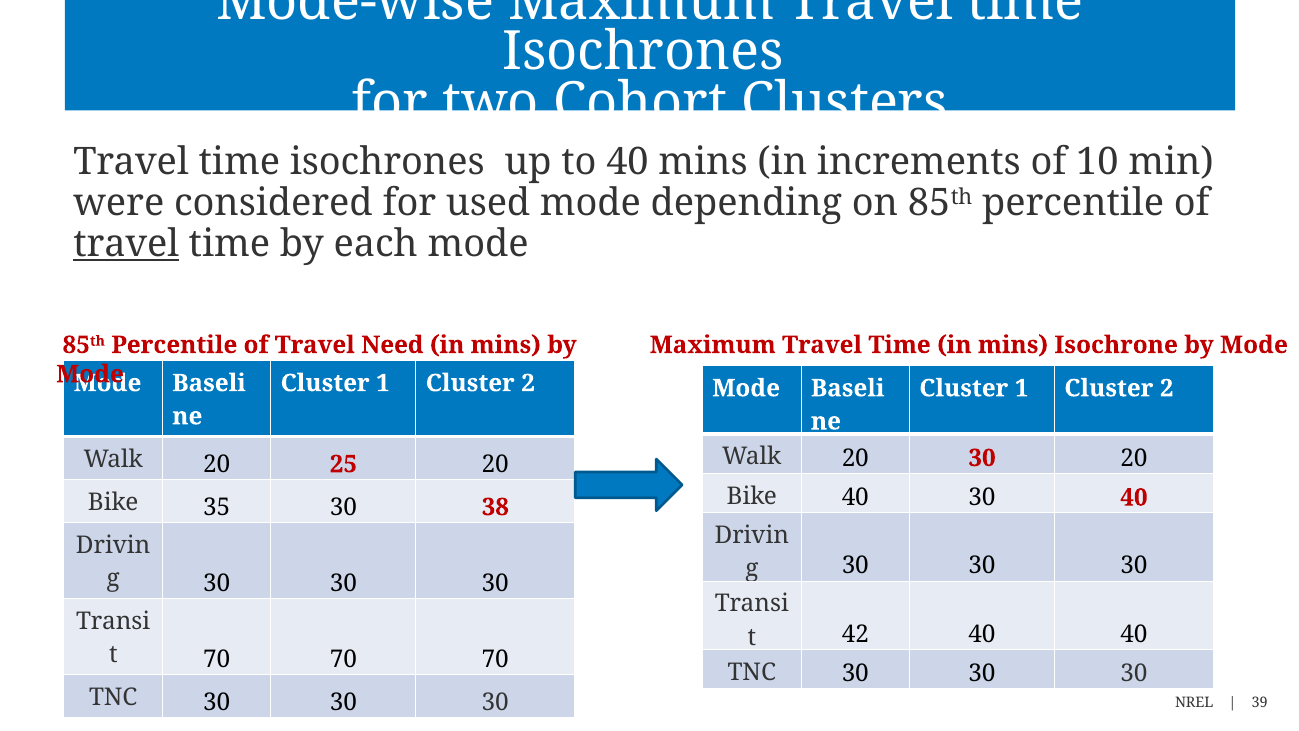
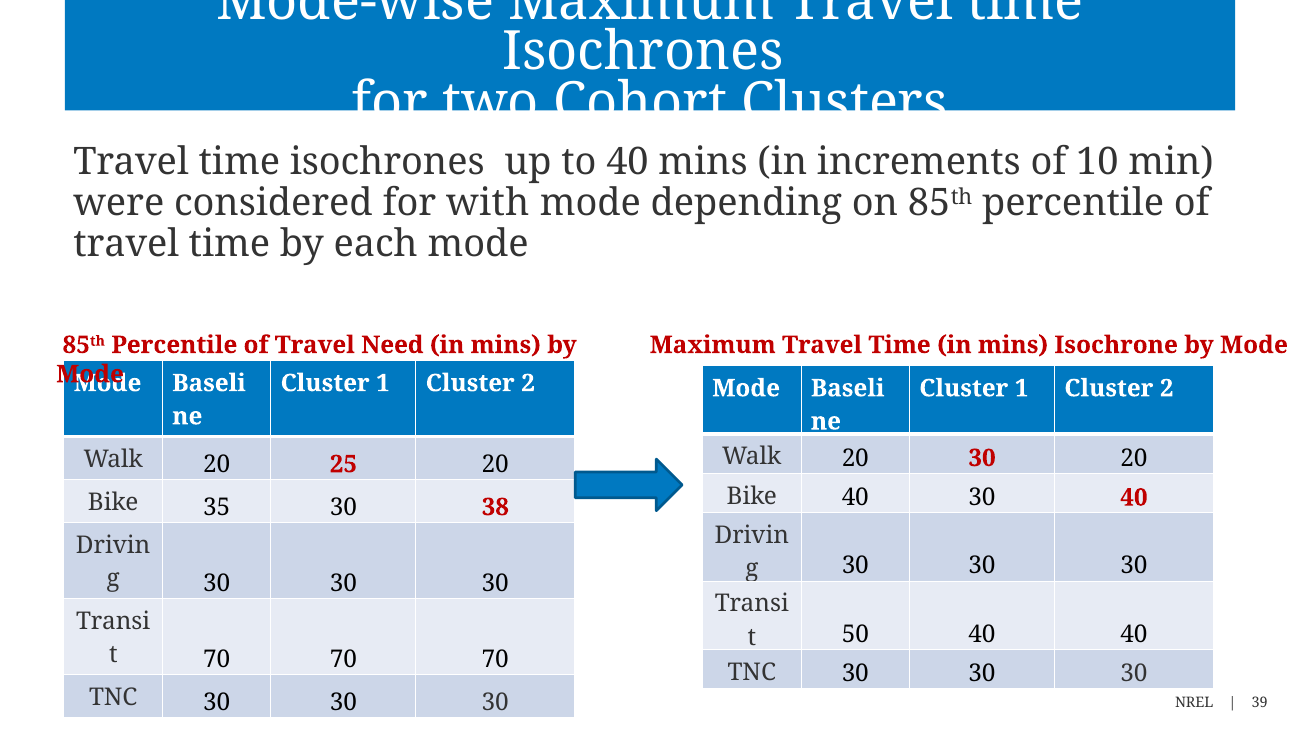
used: used -> with
travel at (126, 244) underline: present -> none
42: 42 -> 50
